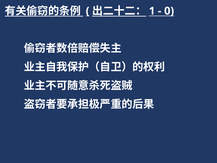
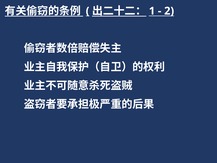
0: 0 -> 2
